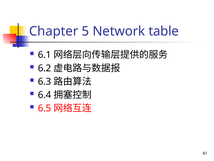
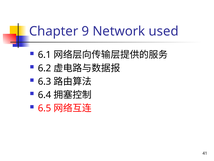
5: 5 -> 9
table: table -> used
